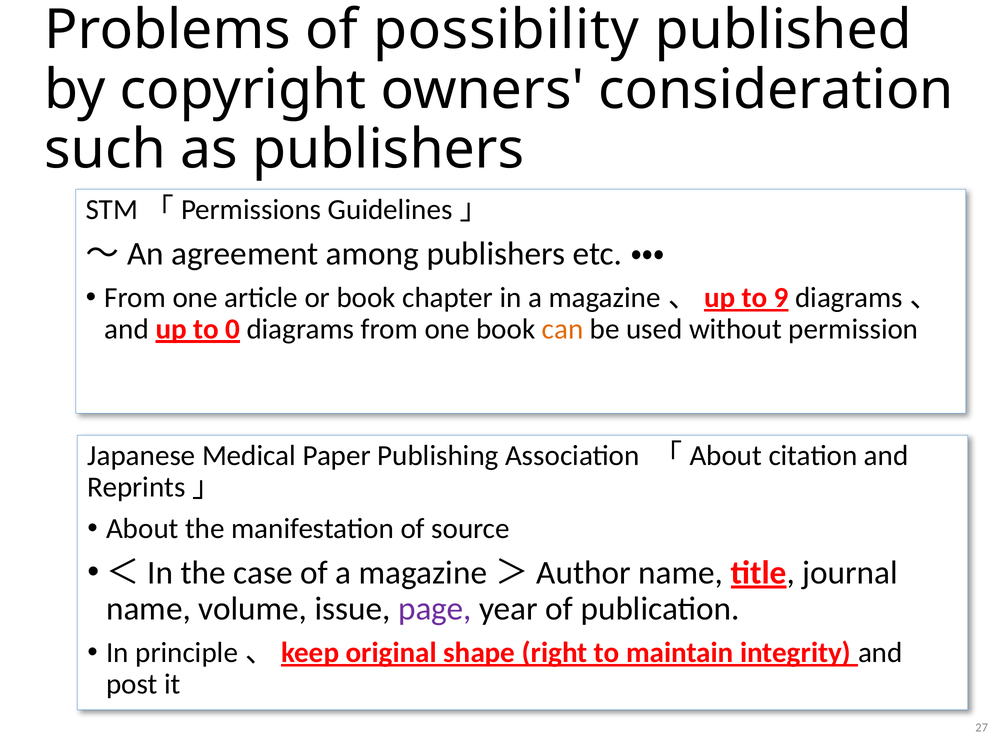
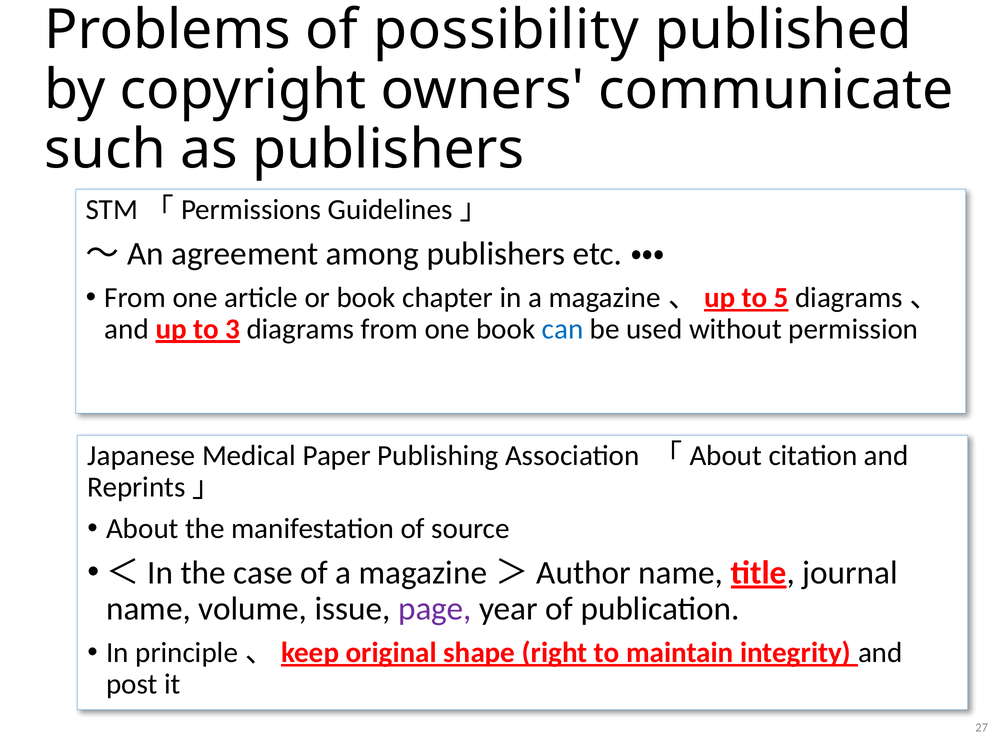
consideration: consideration -> communicate
9: 9 -> 5
0: 0 -> 3
can colour: orange -> blue
